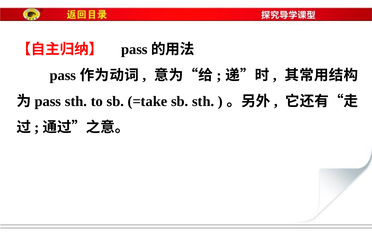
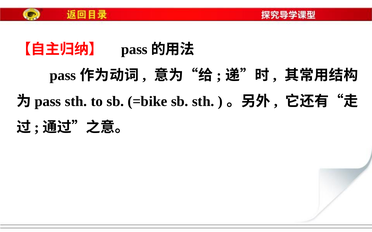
=take: =take -> =bike
